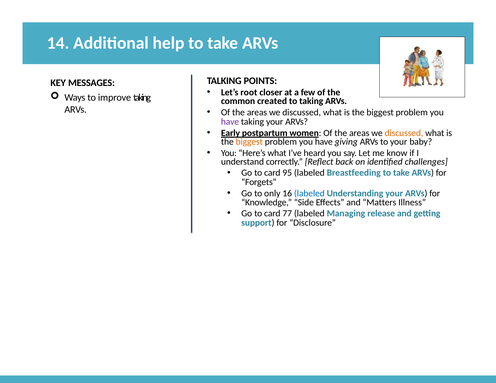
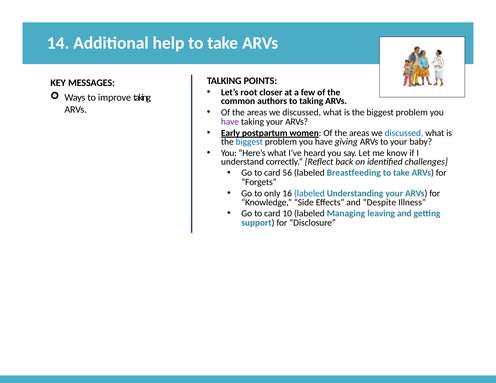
created: created -> authors
discussed at (404, 133) colour: orange -> blue
biggest at (249, 142) colour: orange -> blue
95: 95 -> 56
Matters: Matters -> Despite
77: 77 -> 10
release: release -> leaving
